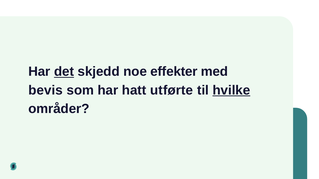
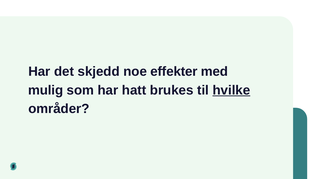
det underline: present -> none
bevis: bevis -> mulig
utførte: utførte -> brukes
